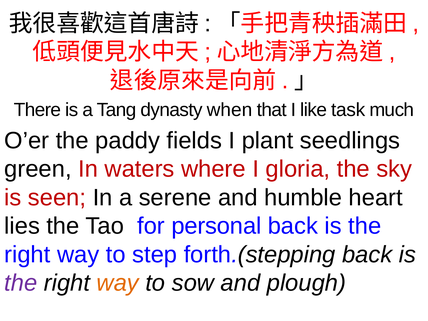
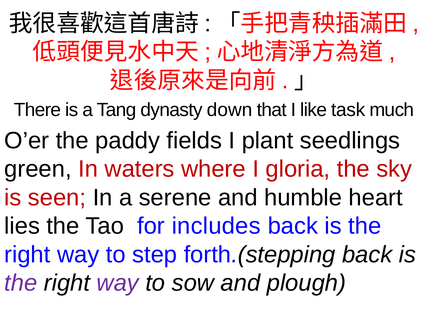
when: when -> down
personal: personal -> includes
way at (118, 283) colour: orange -> purple
